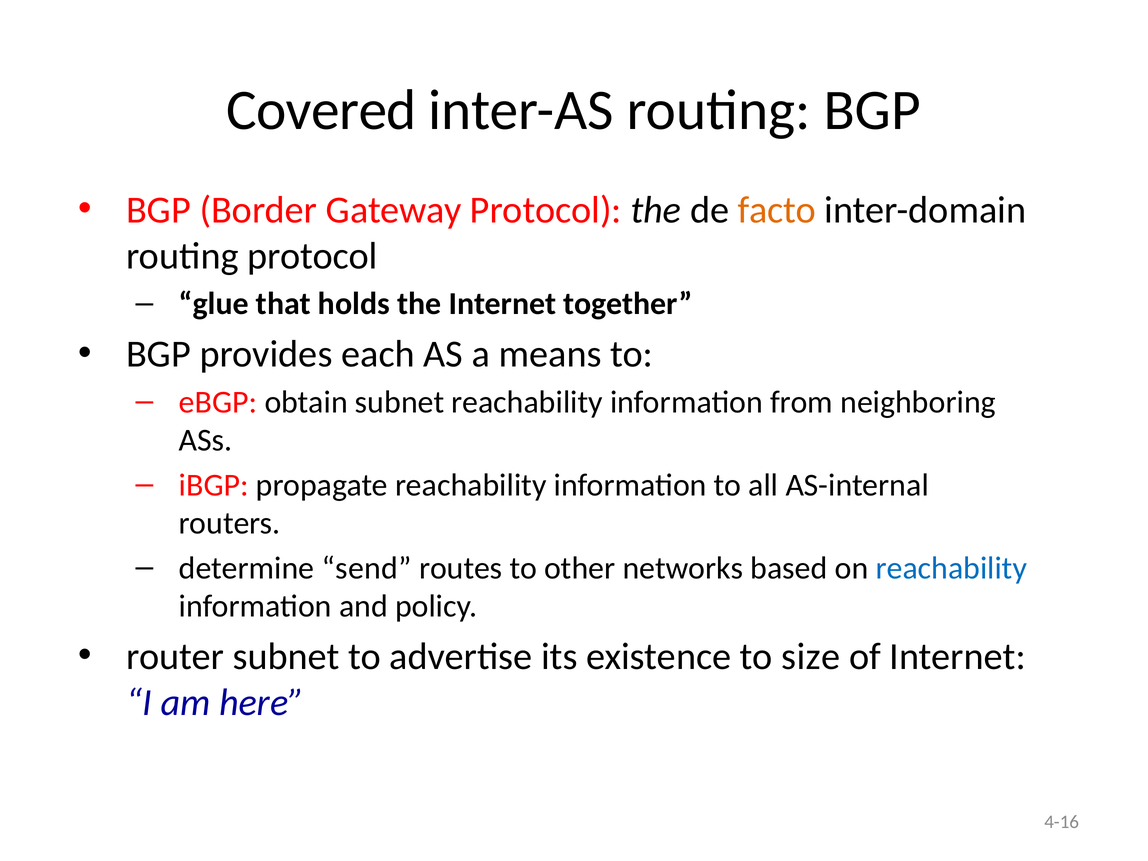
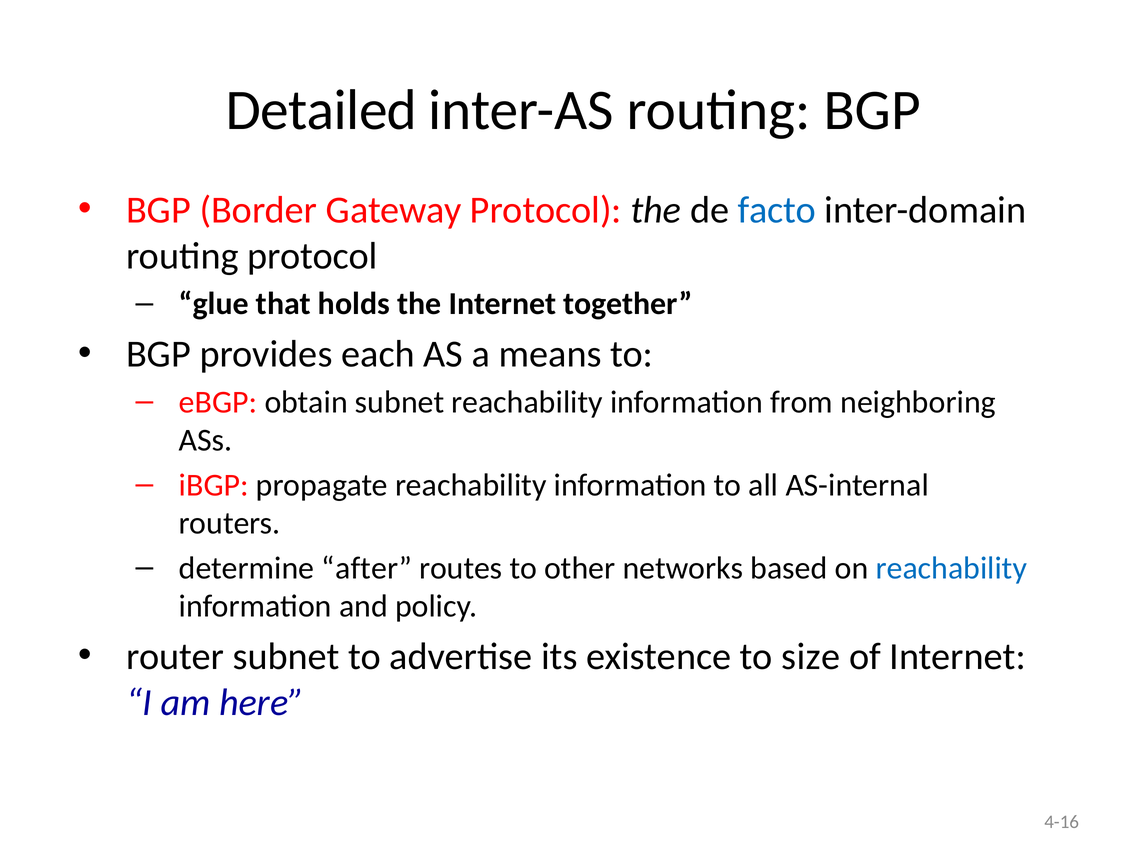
Covered: Covered -> Detailed
facto colour: orange -> blue
send: send -> after
